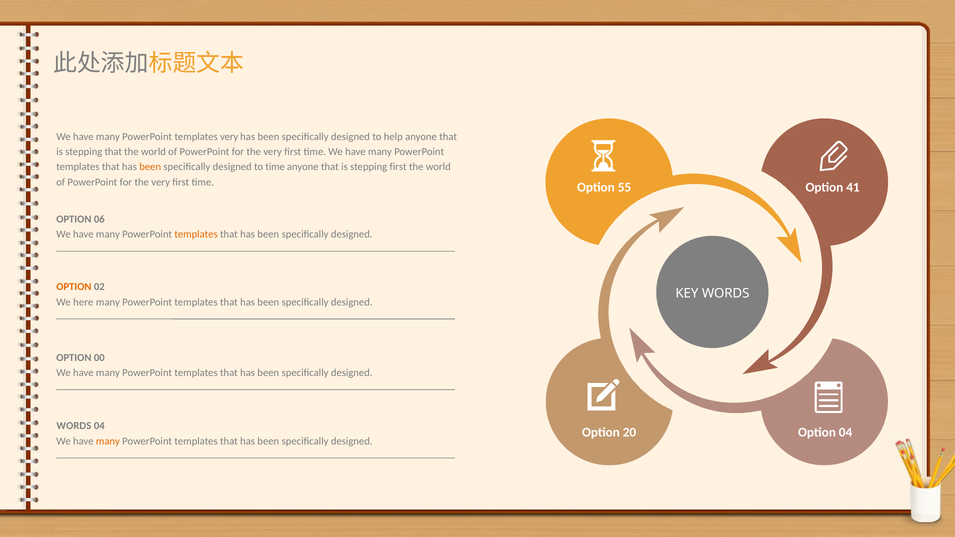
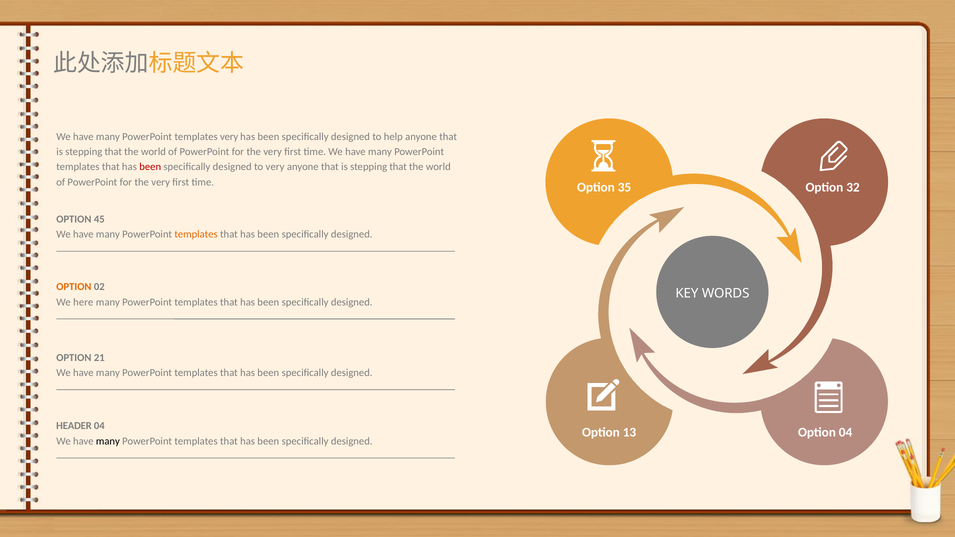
been at (150, 167) colour: orange -> red
to time: time -> very
first at (398, 167): first -> that
55: 55 -> 35
41: 41 -> 32
06: 06 -> 45
00: 00 -> 21
WORDS at (74, 426): WORDS -> HEADER
20: 20 -> 13
many at (108, 441) colour: orange -> black
